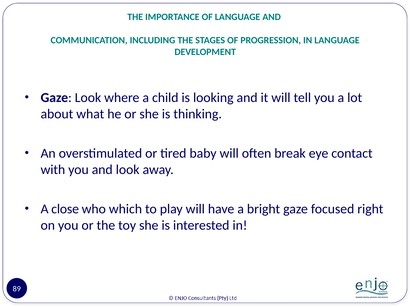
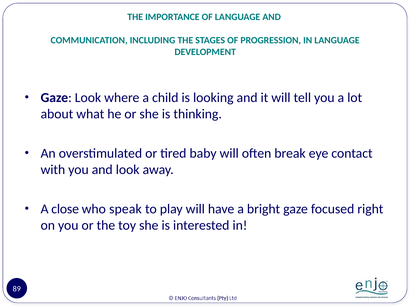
which: which -> speak
